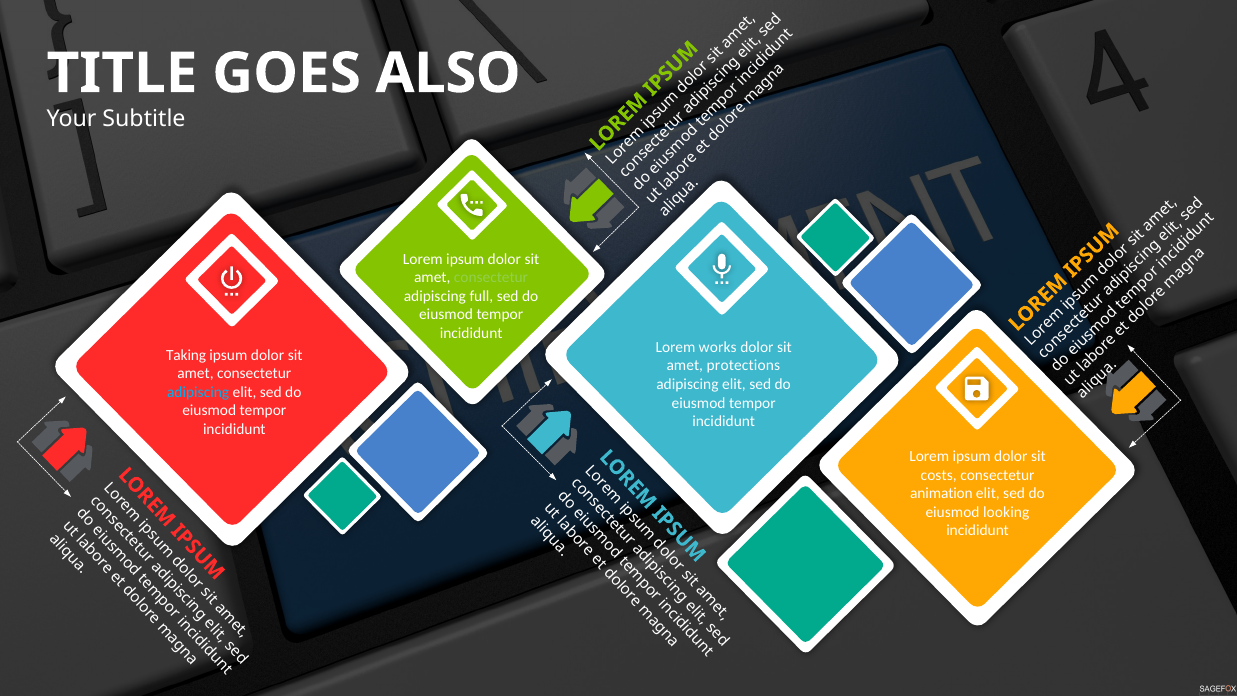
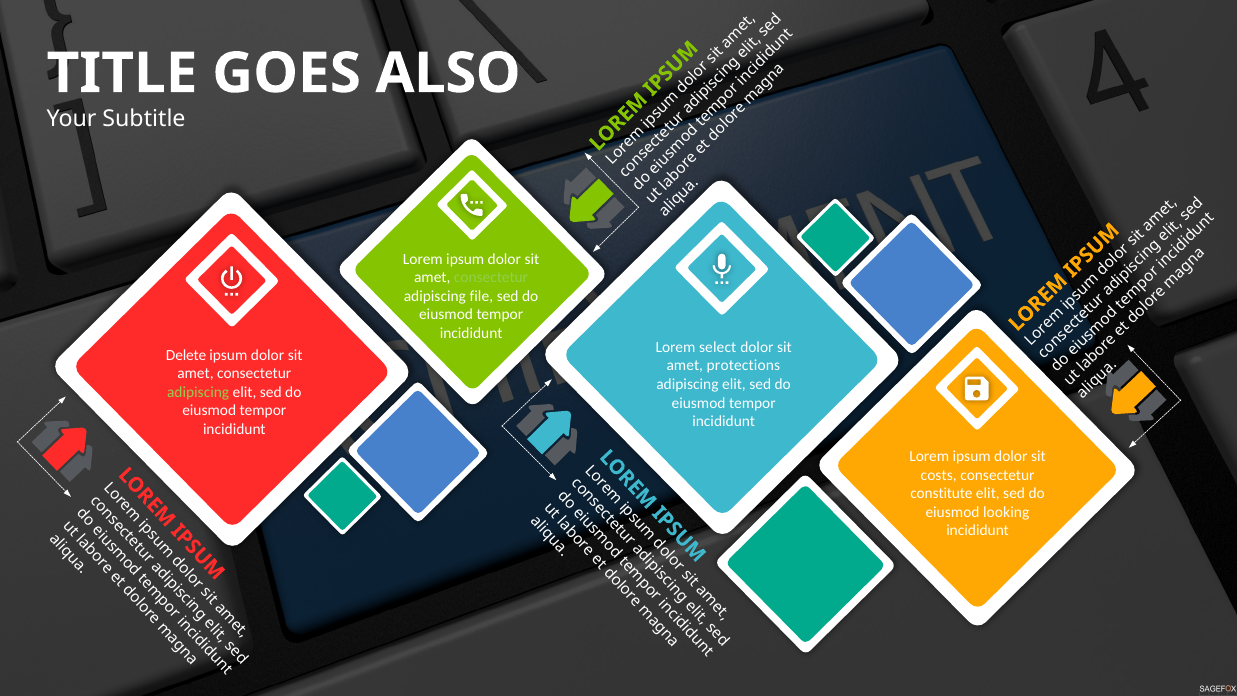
full: full -> file
works: works -> select
Taking: Taking -> Delete
adipiscing at (198, 392) colour: light blue -> light green
animation: animation -> constitute
